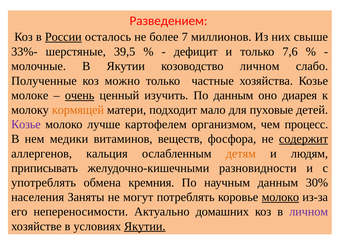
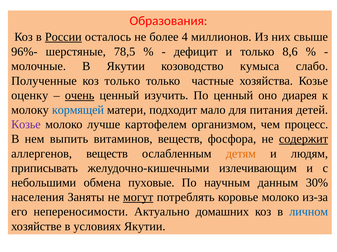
Разведением: Разведением -> Образования
7: 7 -> 4
33%-: 33%- -> 96%-
39,5: 39,5 -> 78,5
7,6: 7,6 -> 8,6
козоводство личном: личном -> кумыса
коз можно: можно -> только
молоке: молоке -> оценку
По данным: данным -> ценный
кормящей colour: orange -> blue
пуховые: пуховые -> питания
медики: медики -> выпить
аллергенов кальция: кальция -> веществ
разновидности: разновидности -> излечивающим
употреблять: употреблять -> небольшими
кремния: кремния -> пуховые
могут underline: none -> present
молоко at (280, 198) underline: present -> none
личном at (309, 212) colour: purple -> blue
Якутии at (145, 227) underline: present -> none
